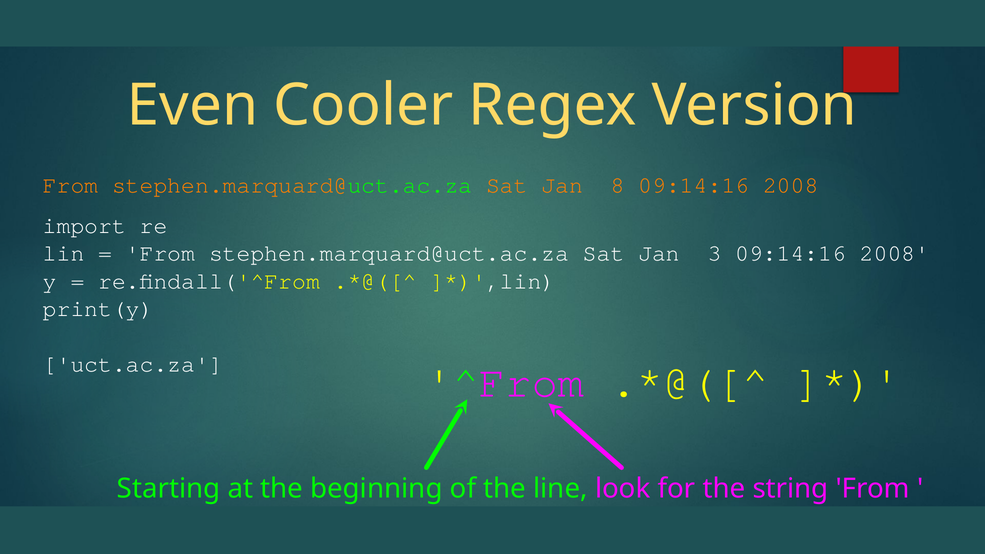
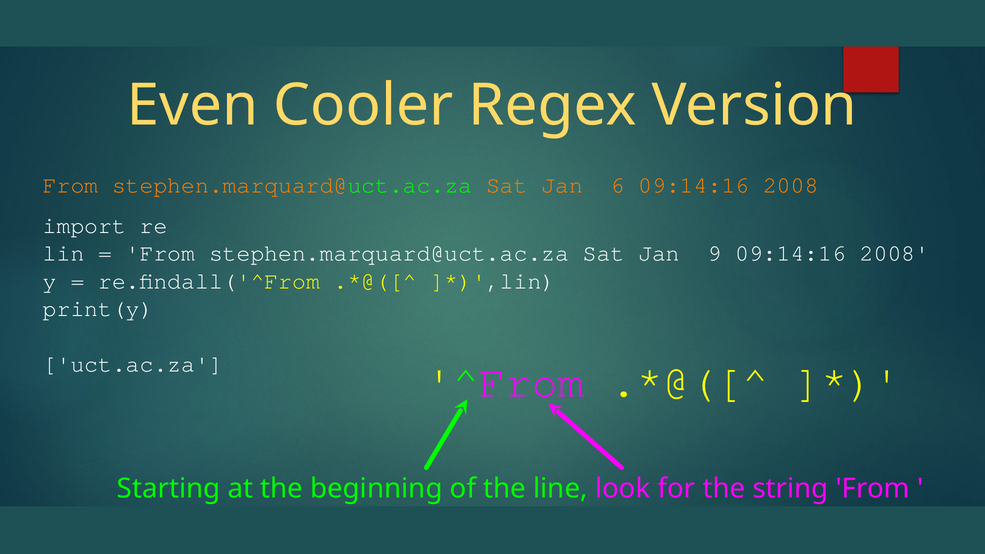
8: 8 -> 6
3: 3 -> 9
